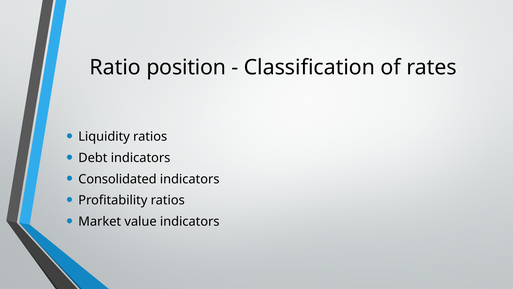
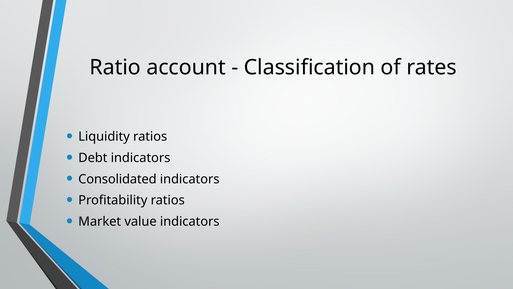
position: position -> account
